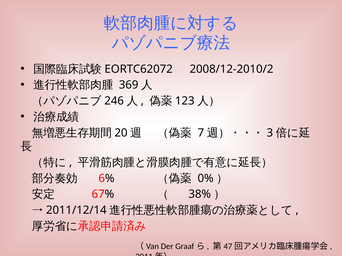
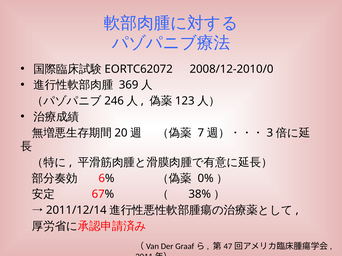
2008/12-2010/2: 2008/12-2010/2 -> 2008/12-2010/0
